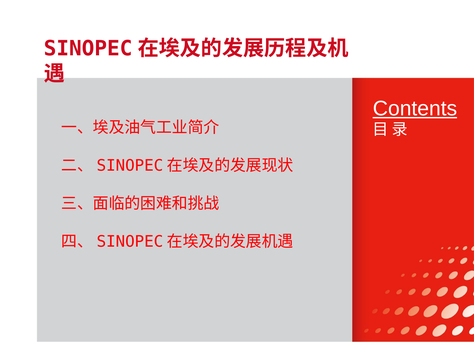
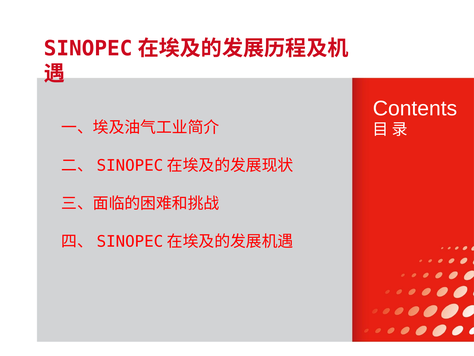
Contents underline: present -> none
